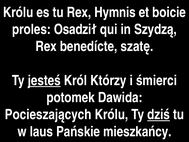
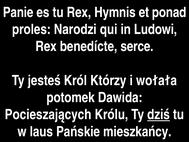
Królu at (18, 12): Królu -> Panie
boicie: boicie -> ponad
Osadził: Osadził -> Narodzi
Szydzą: Szydzą -> Ludowi
szatę: szatę -> serce
jesteś underline: present -> none
śmierci: śmierci -> wołała
